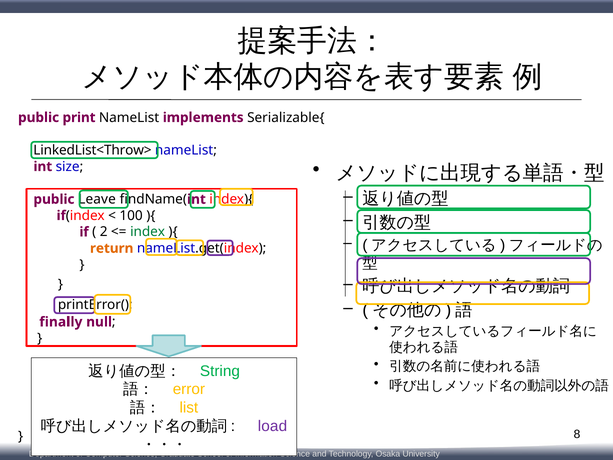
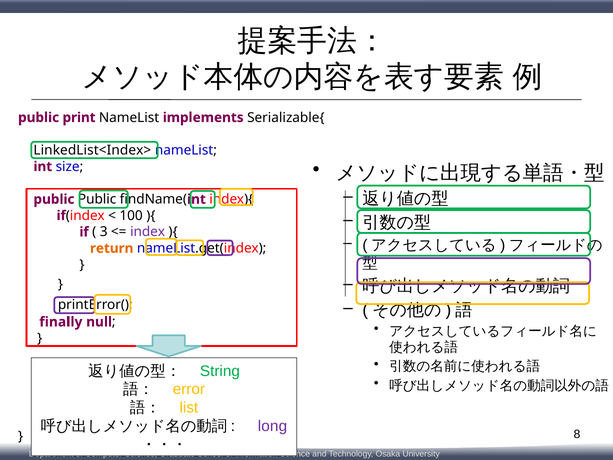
LinkedList<Throw>: LinkedList<Throw> -> LinkedList<Index>
public Leave: Leave -> Public
2: 2 -> 3
index colour: green -> purple
load: load -> long
